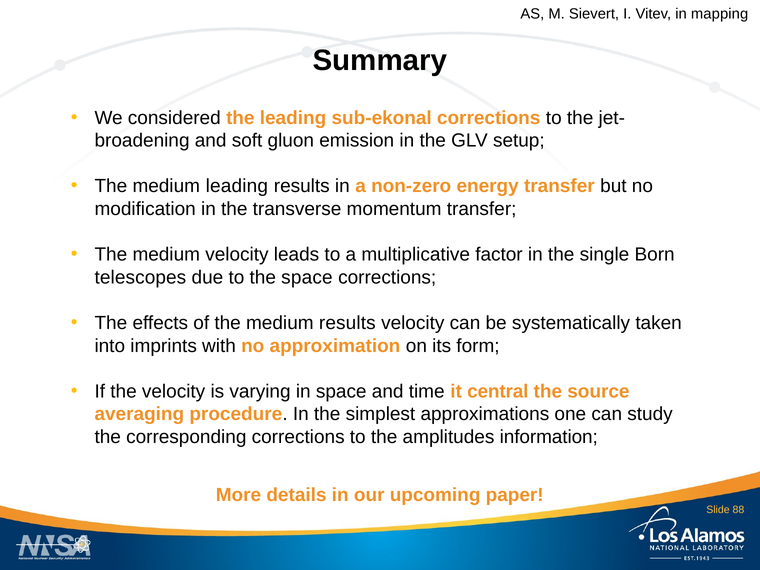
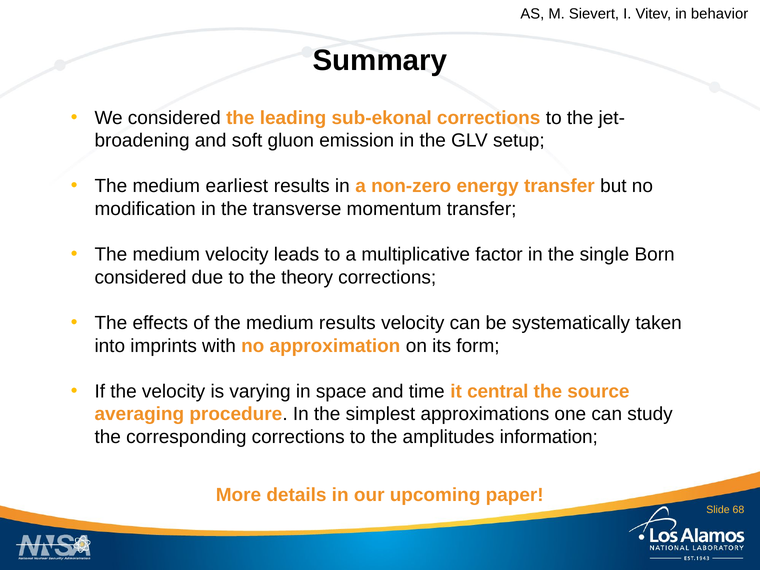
mapping: mapping -> behavior
medium leading: leading -> earliest
telescopes at (140, 277): telescopes -> considered
the space: space -> theory
88: 88 -> 68
